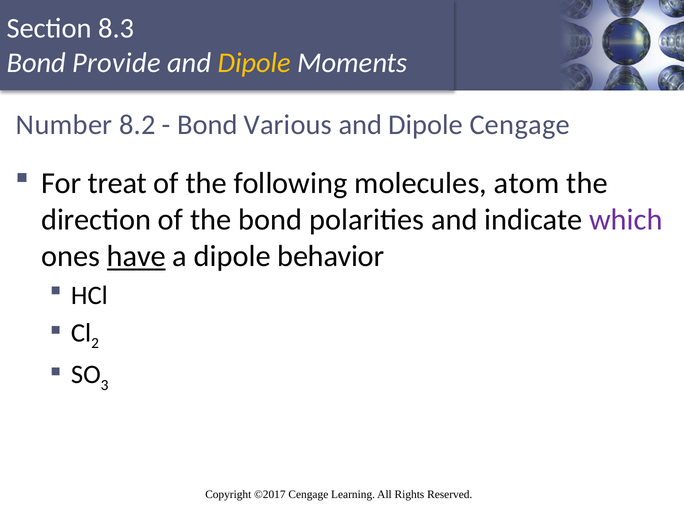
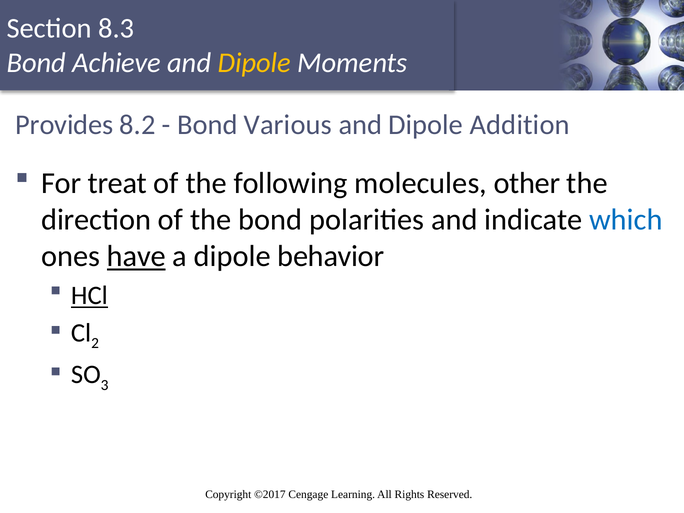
Provide: Provide -> Achieve
Number: Number -> Provides
Dipole Cengage: Cengage -> Addition
atom: atom -> other
which colour: purple -> blue
HCl underline: none -> present
